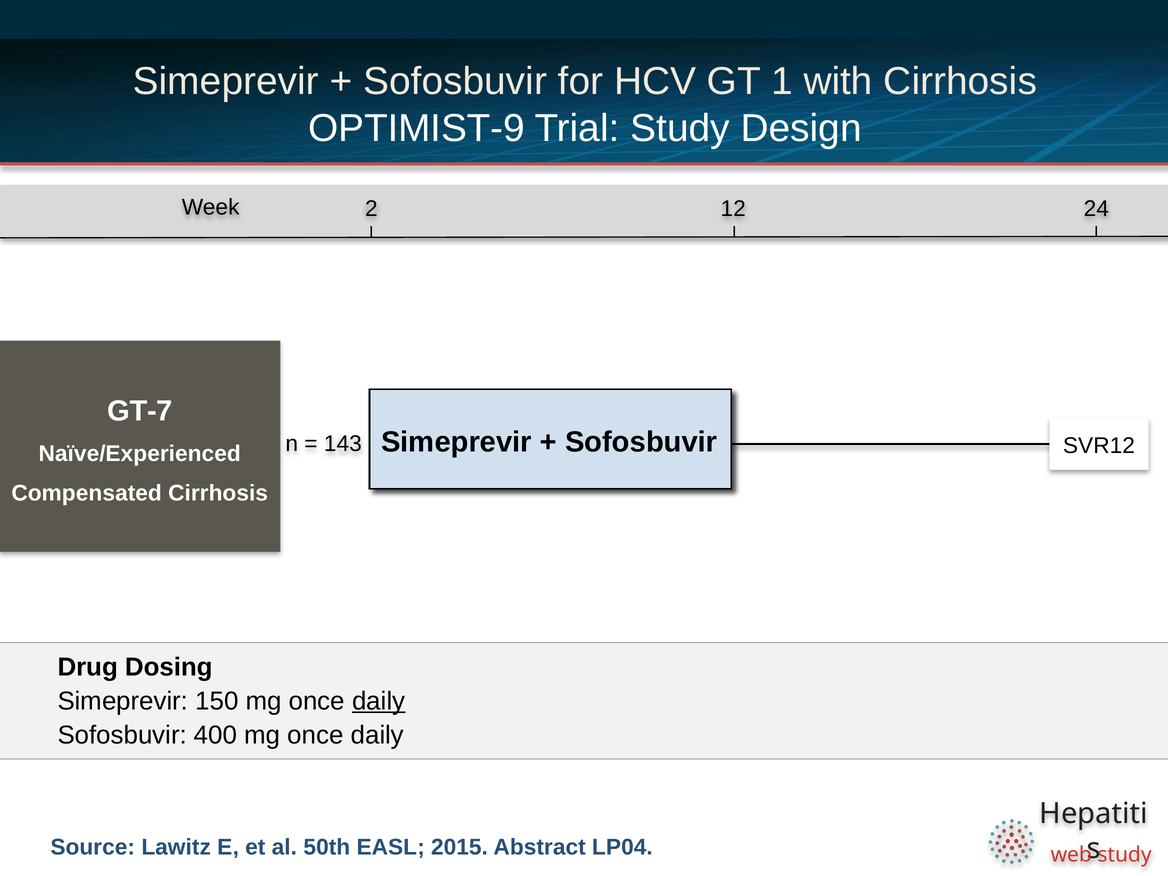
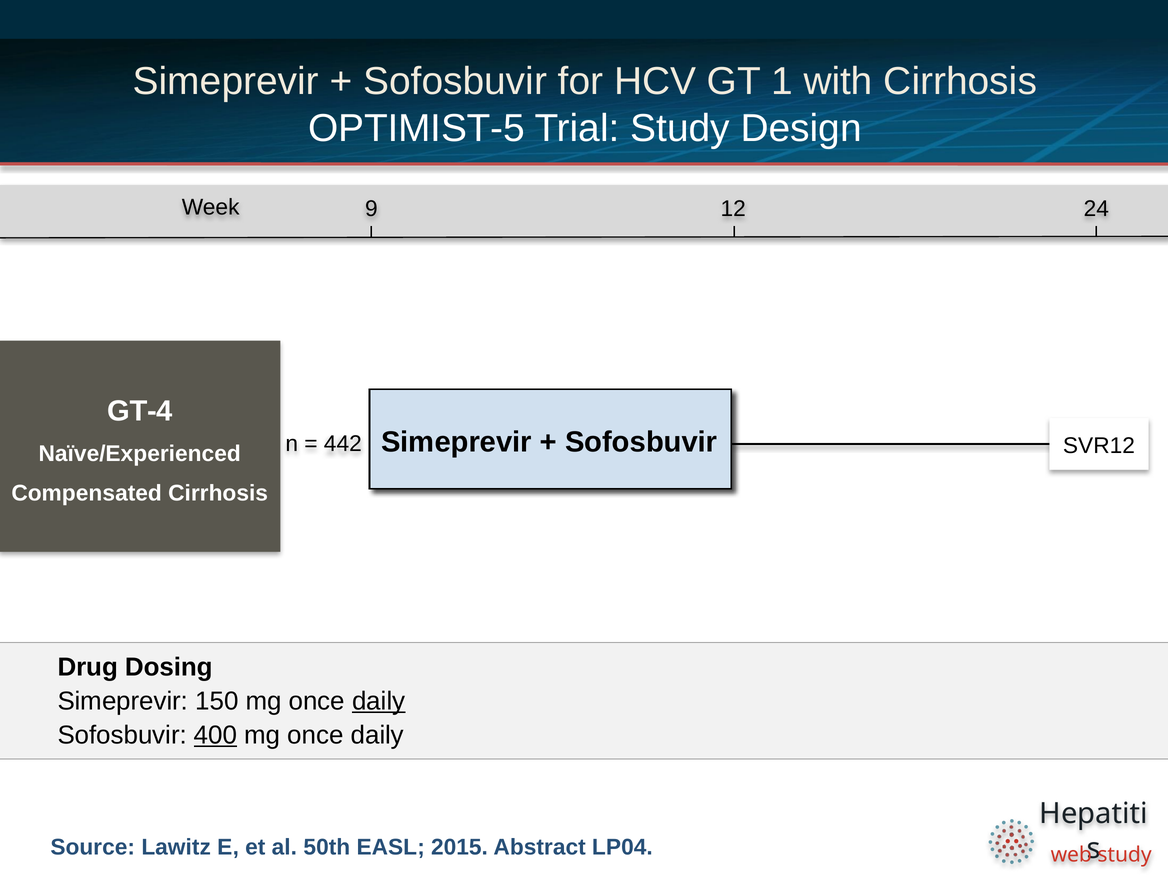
OPTIMIST-9: OPTIMIST-9 -> OPTIMIST-5
2: 2 -> 9
GT-7: GT-7 -> GT-4
143: 143 -> 442
400 underline: none -> present
